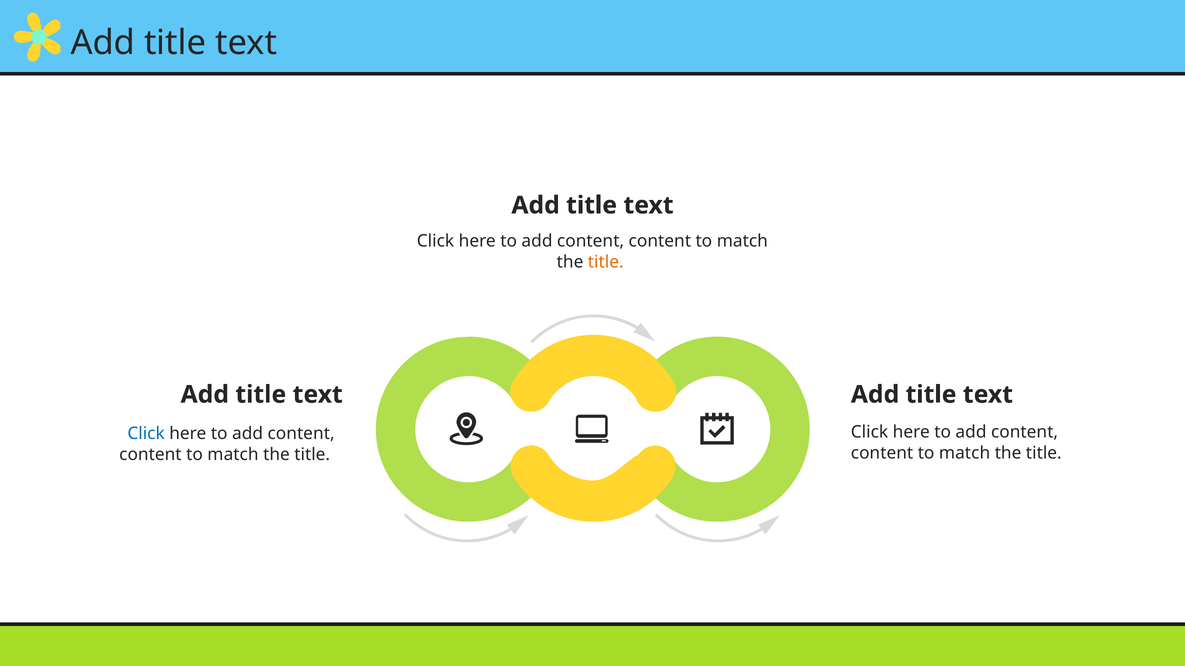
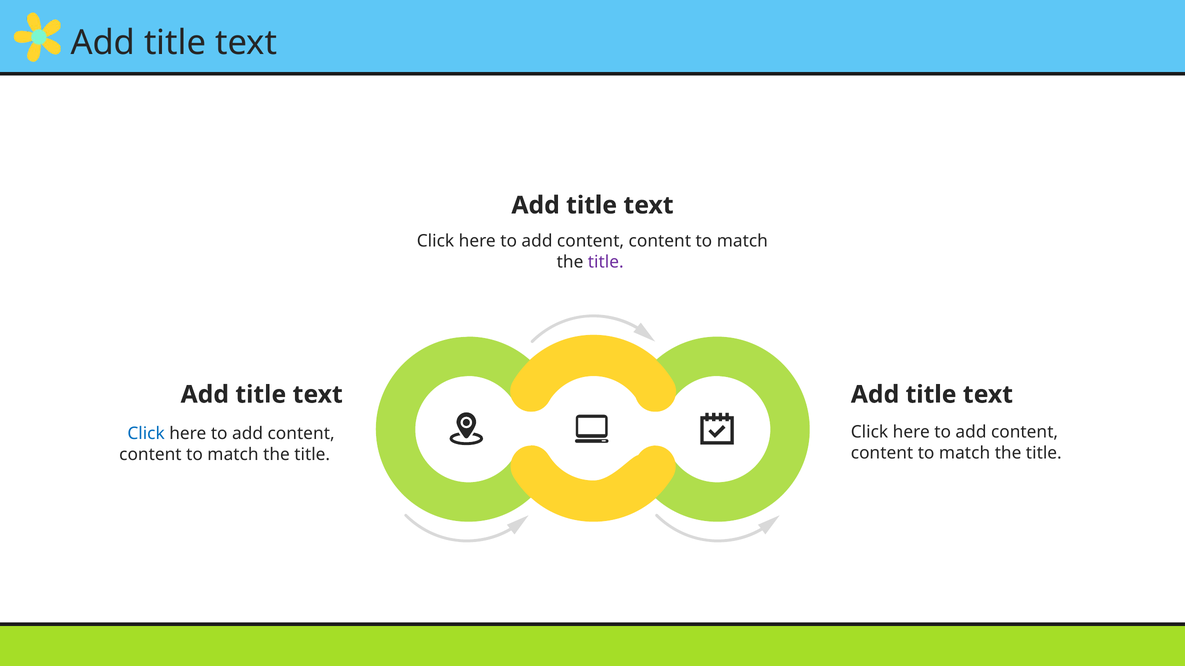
title at (606, 262) colour: orange -> purple
